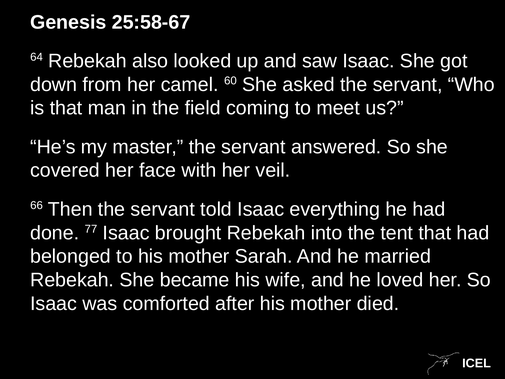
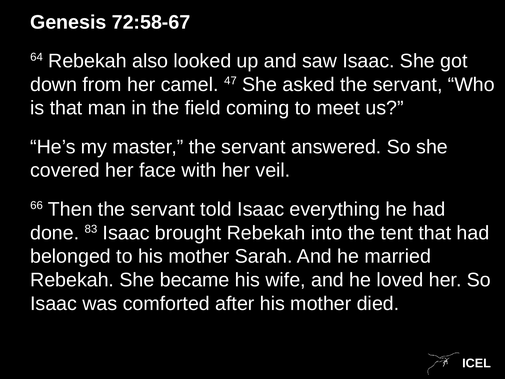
25:58-67: 25:58-67 -> 72:58-67
60: 60 -> 47
77: 77 -> 83
